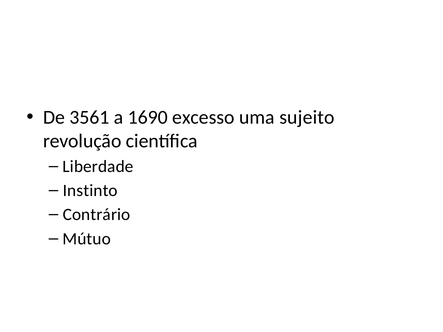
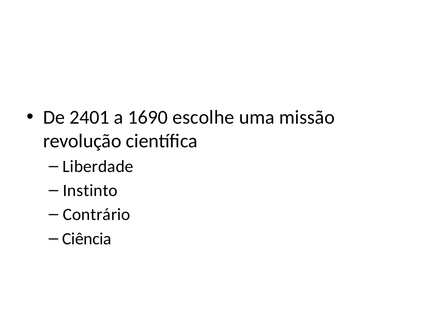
3561: 3561 -> 2401
excesso: excesso -> escolhe
sujeito: sujeito -> missão
Mútuo: Mútuo -> Ciência
